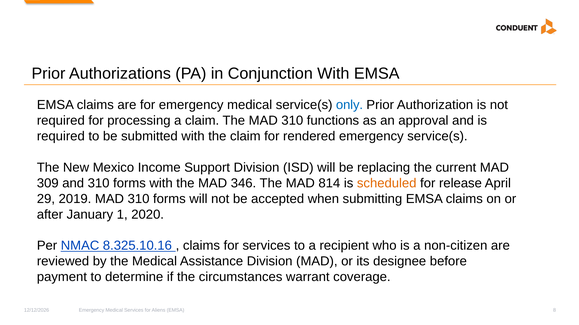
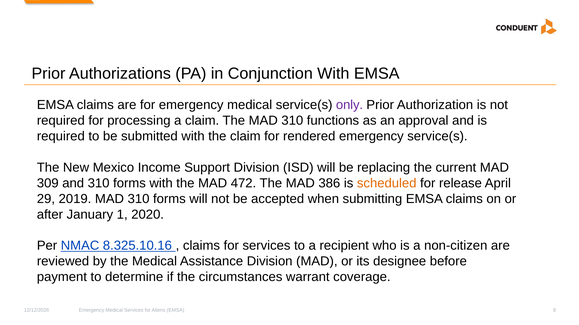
only colour: blue -> purple
346: 346 -> 472
814: 814 -> 386
